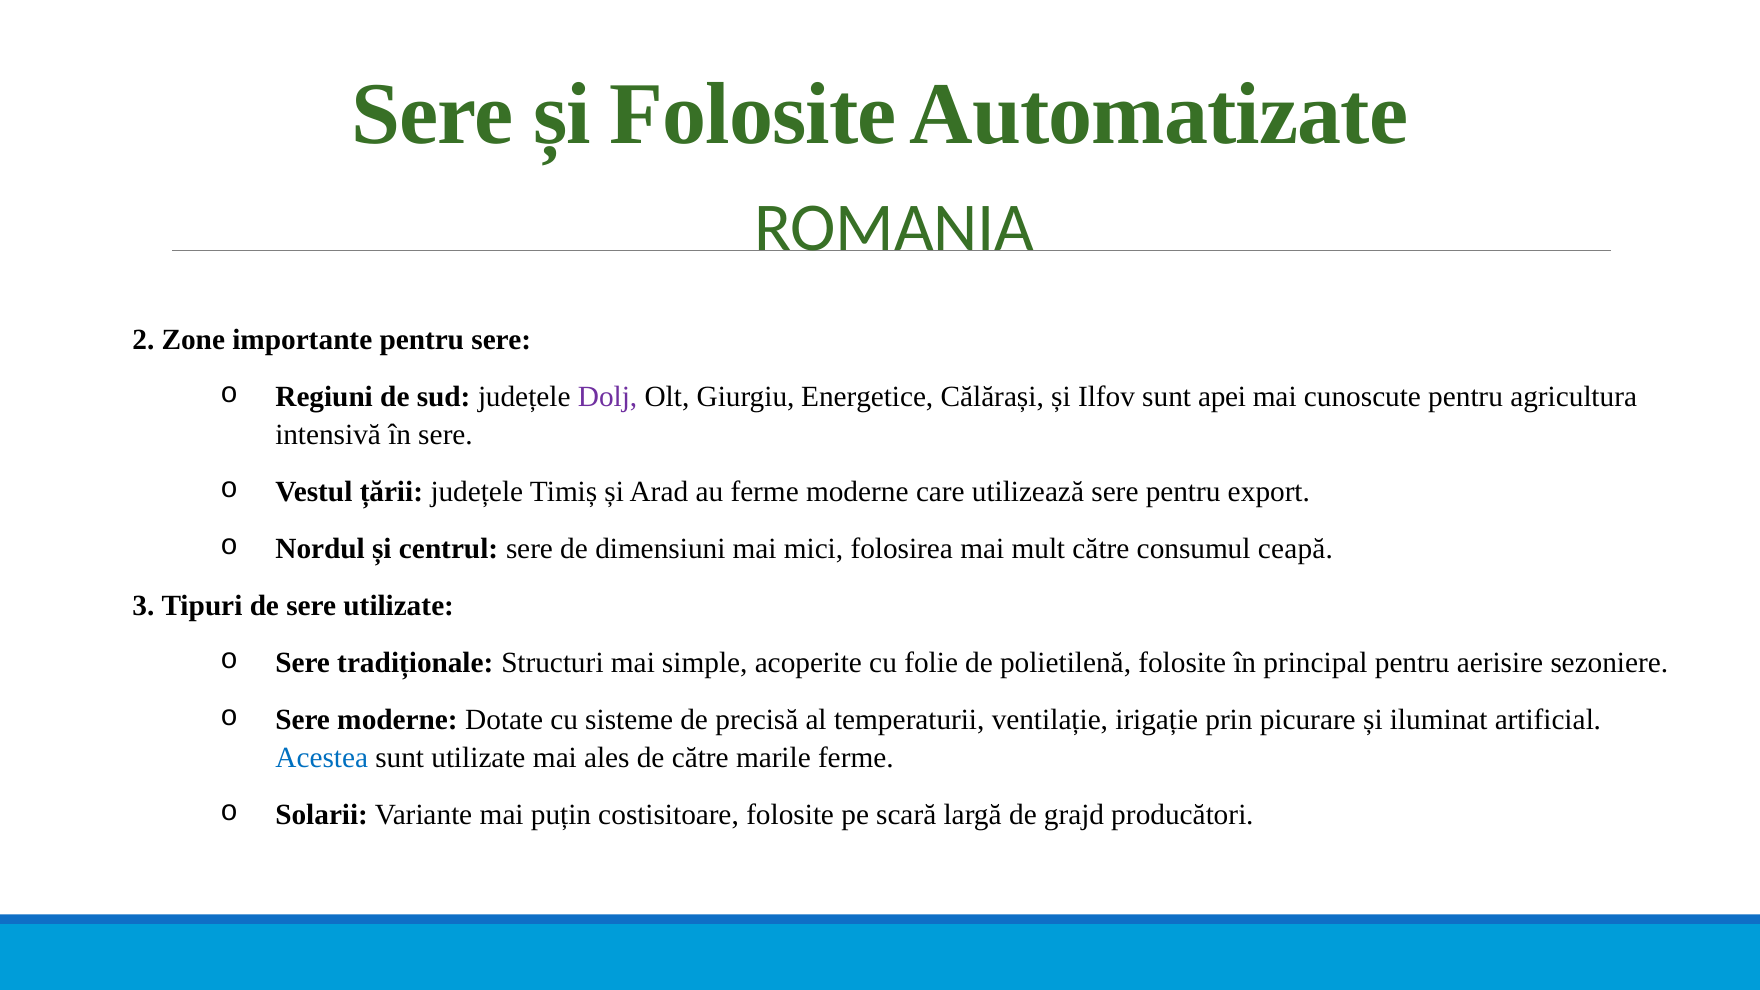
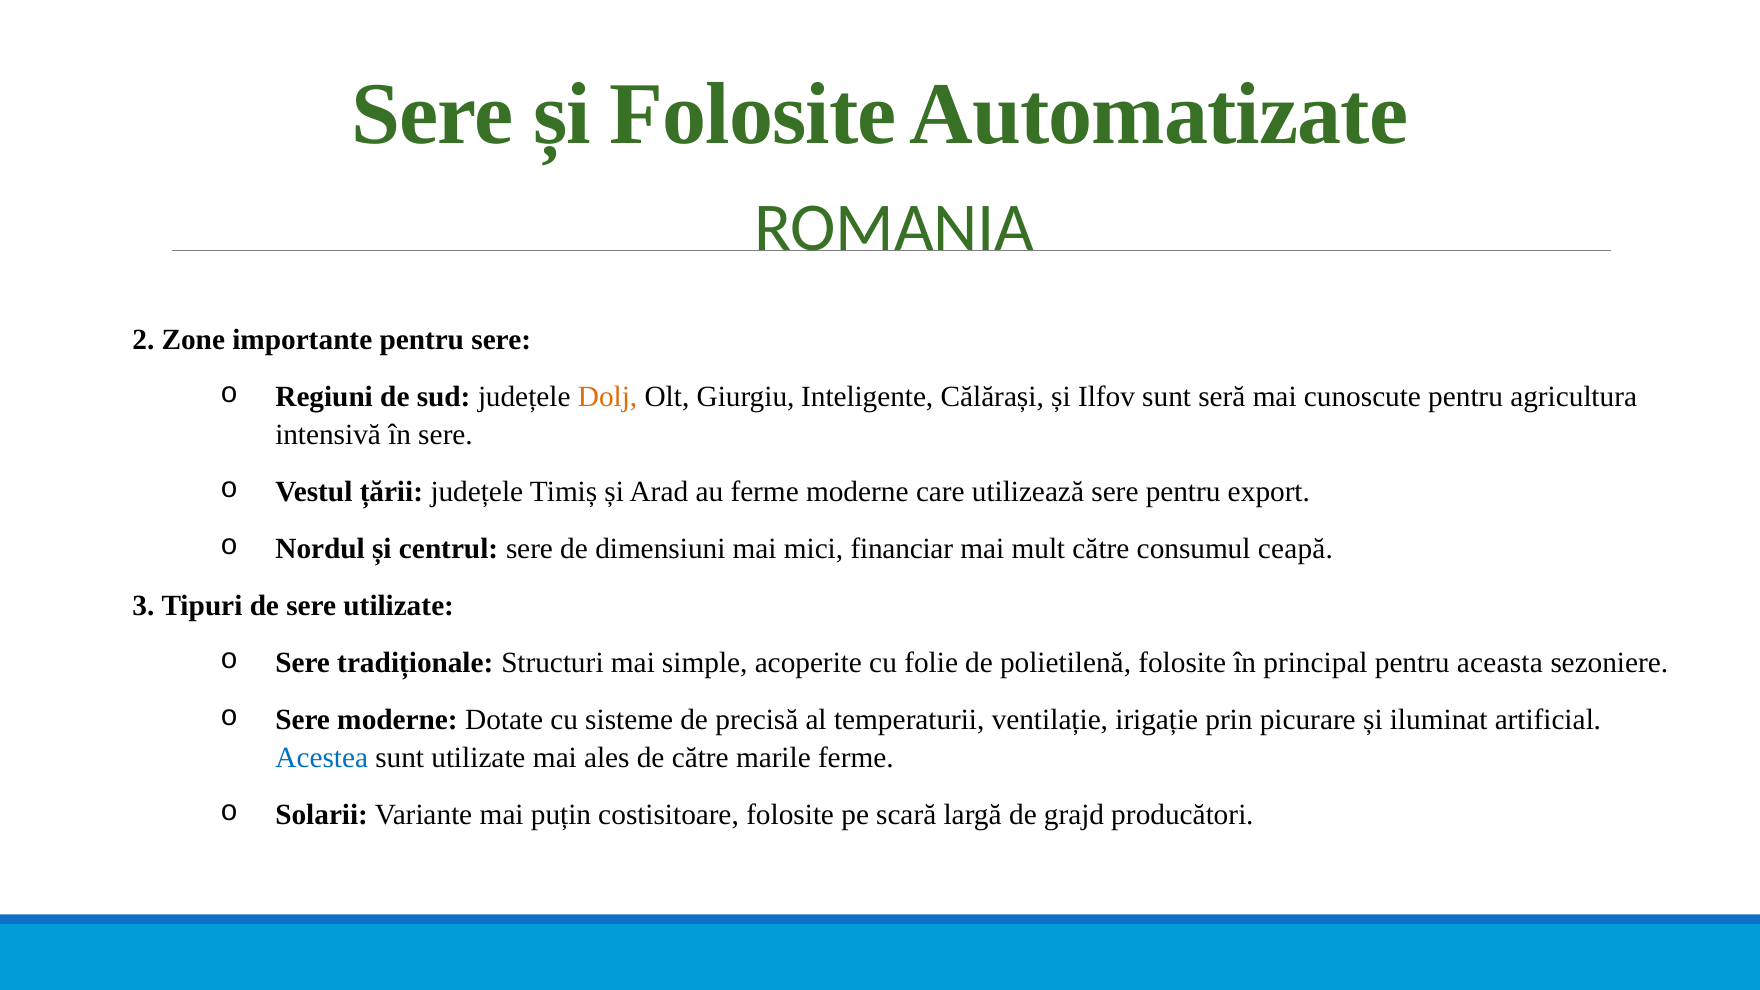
Dolj colour: purple -> orange
Energetice: Energetice -> Inteligente
apei: apei -> seră
folosirea: folosirea -> financiar
aerisire: aerisire -> aceasta
